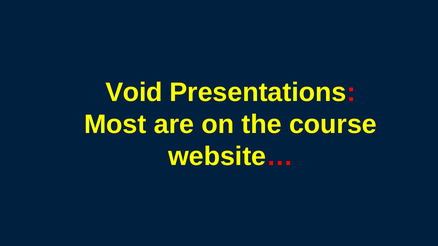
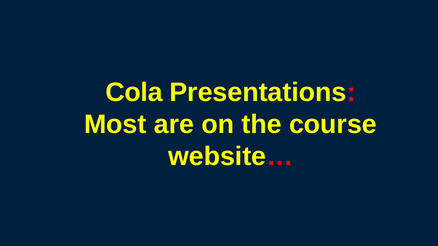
Void: Void -> Cola
